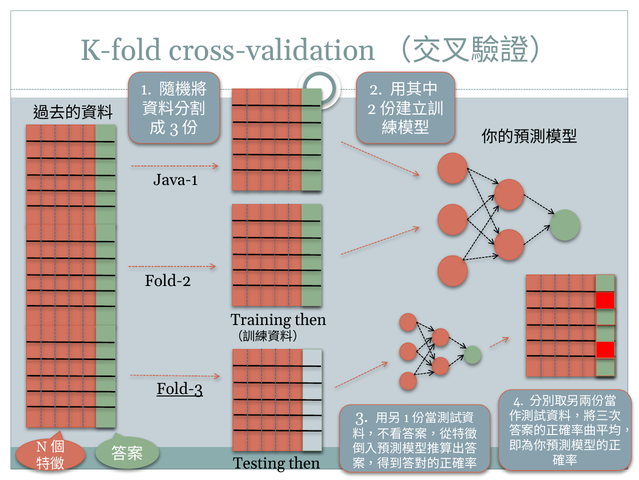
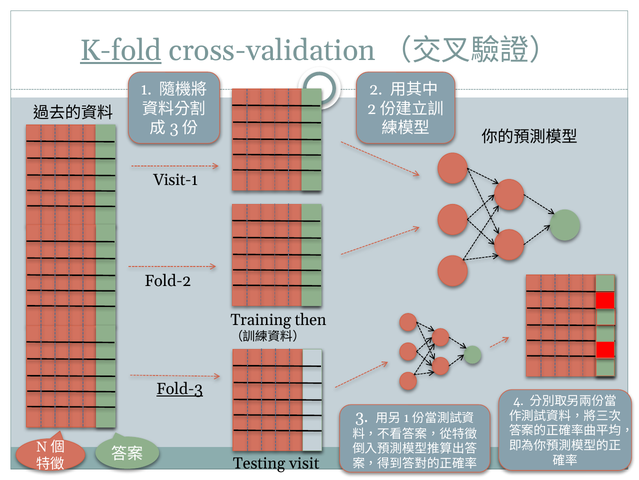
K-fold underline: none -> present
Java-1: Java-1 -> Visit-1
Testing then: then -> visit
